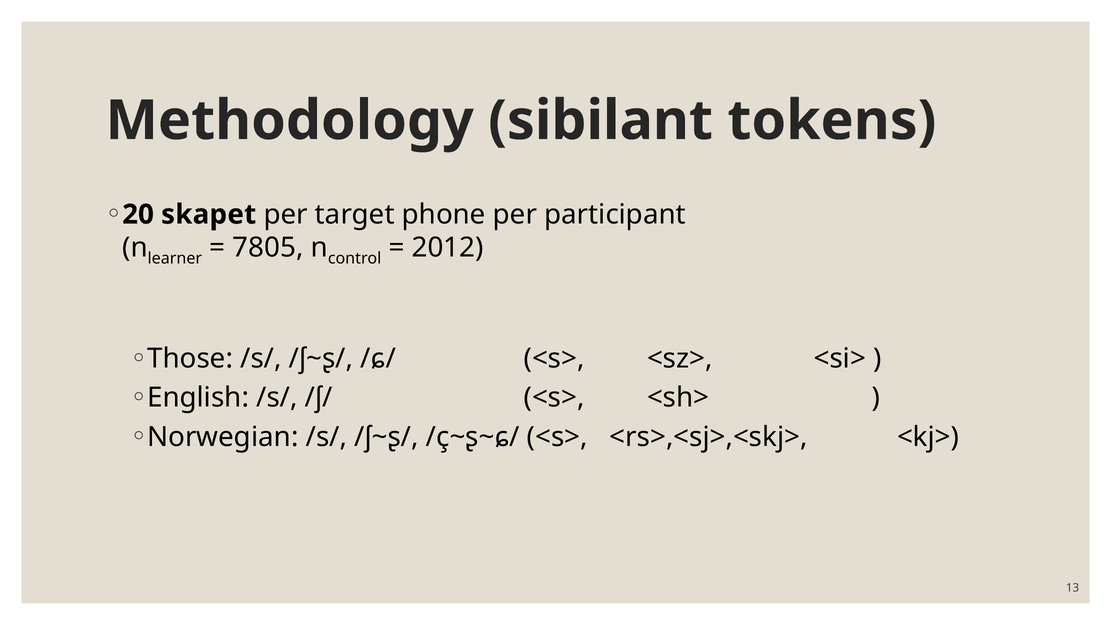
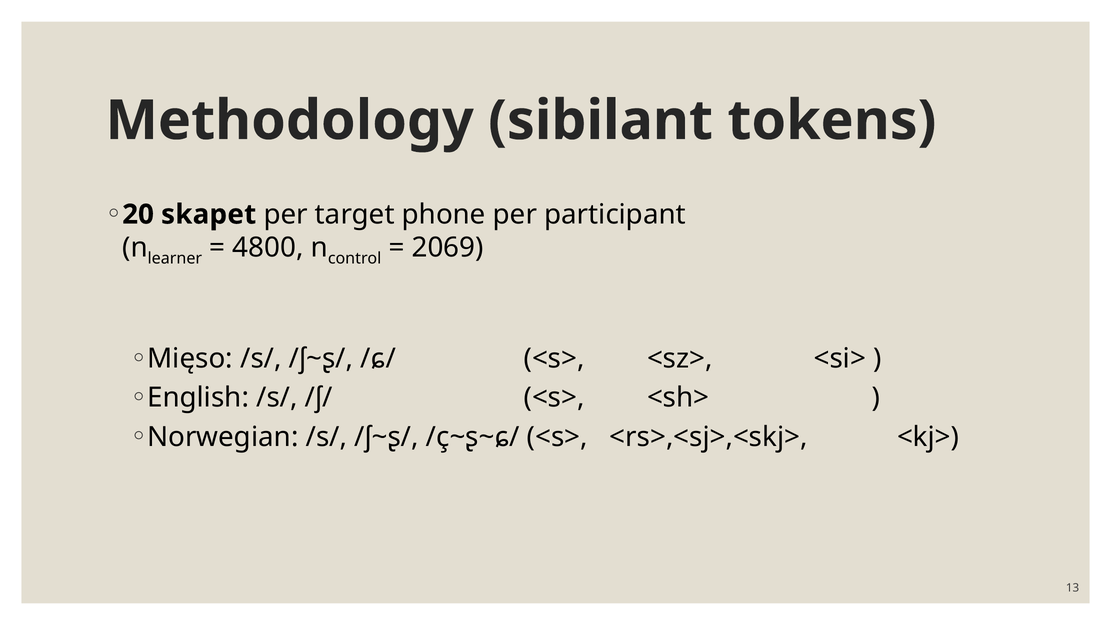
7805: 7805 -> 4800
2012: 2012 -> 2069
Those: Those -> Mięso
